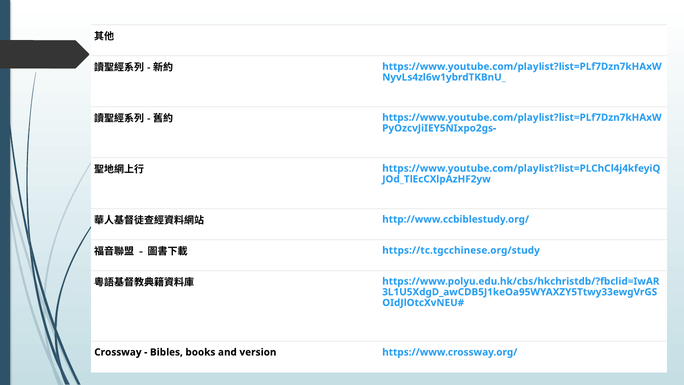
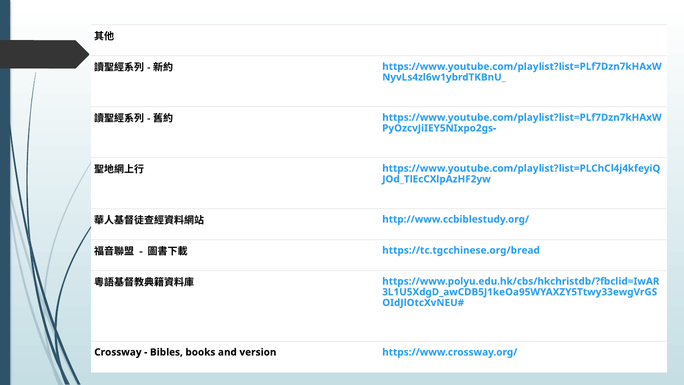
https://tc.tgcchinese.org/study: https://tc.tgcchinese.org/study -> https://tc.tgcchinese.org/bread
